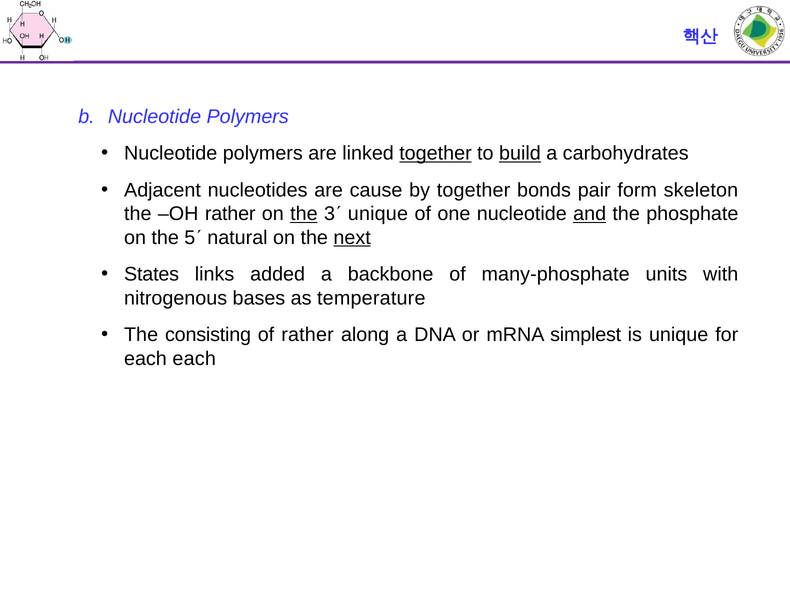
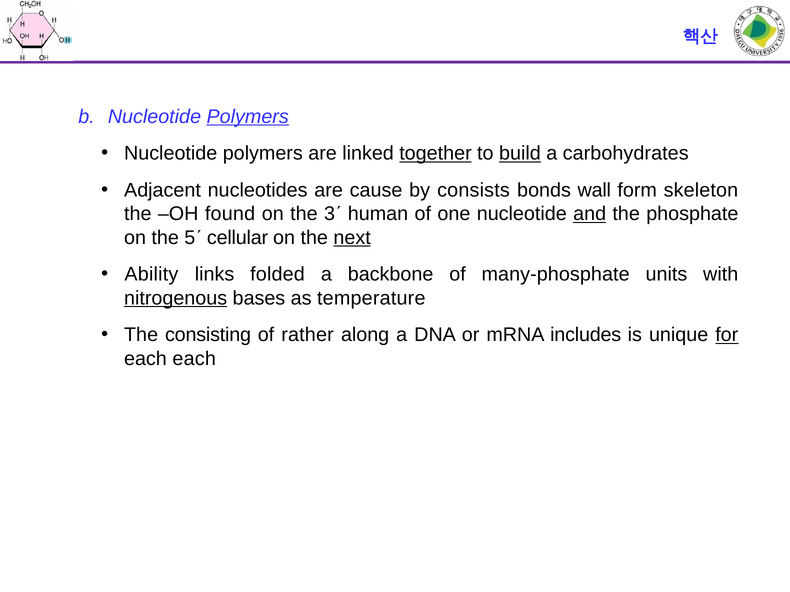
Polymers at (248, 117) underline: none -> present
by together: together -> consists
pair: pair -> wall
OH rather: rather -> found
the at (304, 214) underline: present -> none
3 unique: unique -> human
natural: natural -> cellular
States: States -> Ability
added: added -> folded
nitrogenous underline: none -> present
simplest: simplest -> includes
for underline: none -> present
